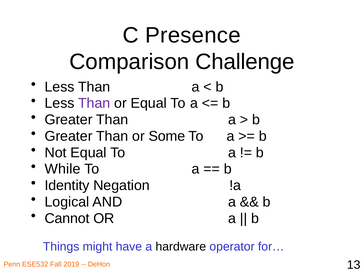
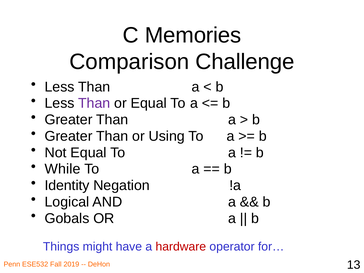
Presence: Presence -> Memories
Some: Some -> Using
Cannot: Cannot -> Gobals
hardware colour: black -> red
